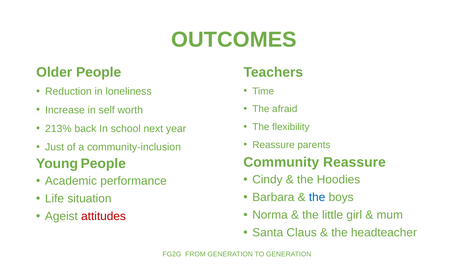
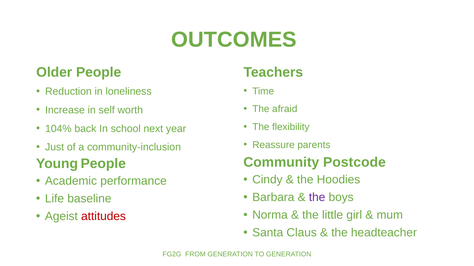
213%: 213% -> 104%
Community Reassure: Reassure -> Postcode
the at (317, 198) colour: blue -> purple
situation: situation -> baseline
